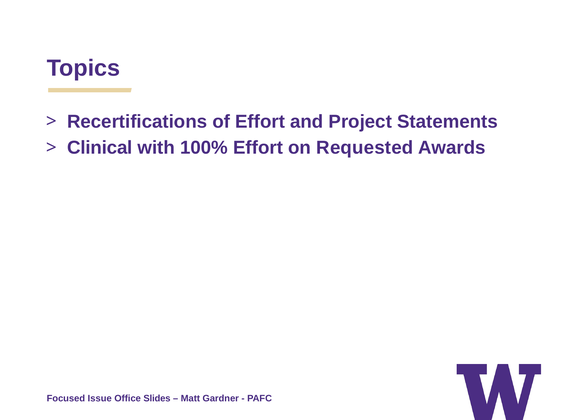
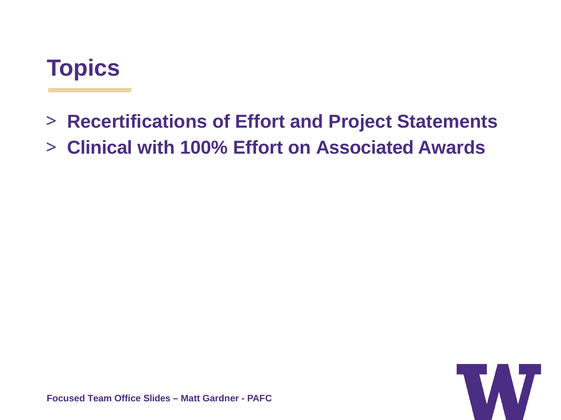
Requested: Requested -> Associated
Issue: Issue -> Team
